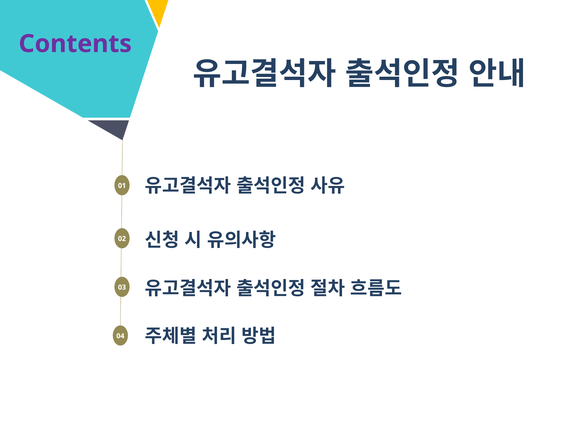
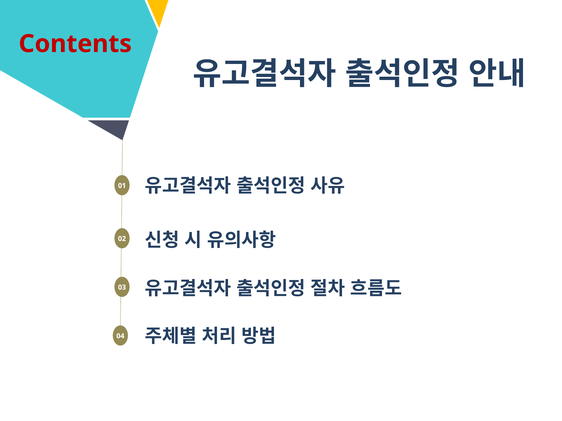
Contents colour: purple -> red
